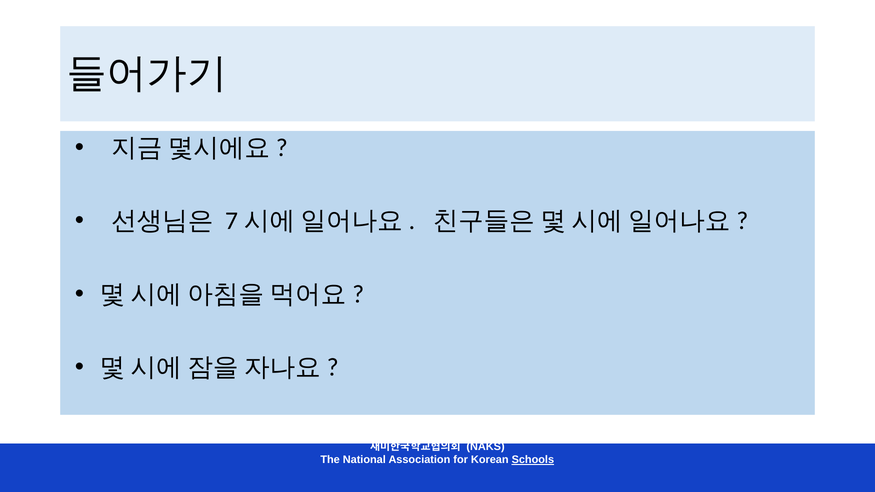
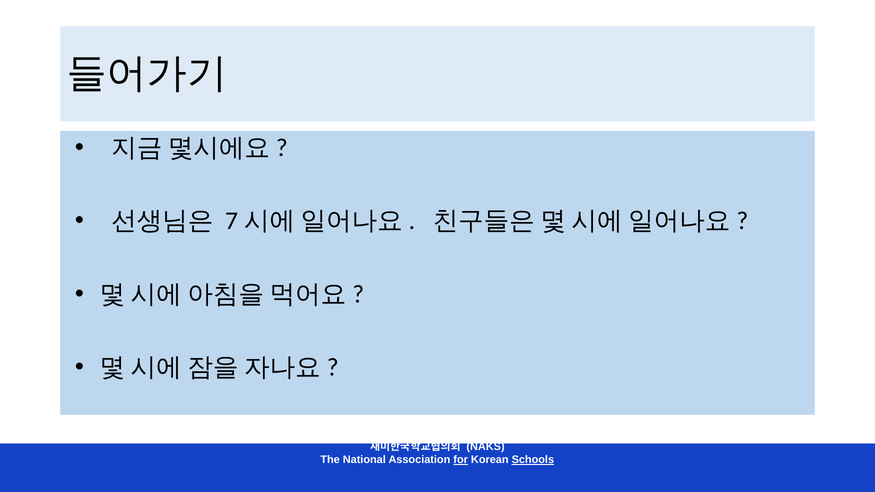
for underline: none -> present
